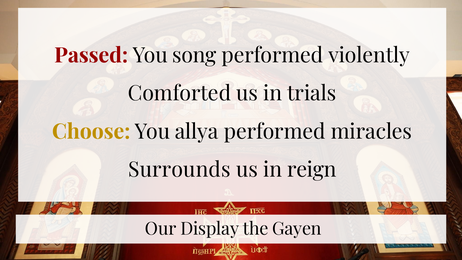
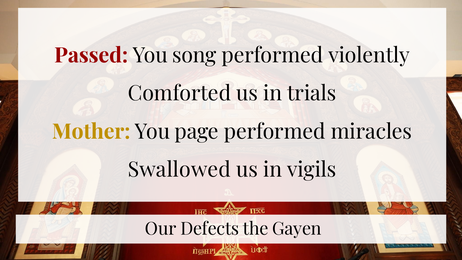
Choose: Choose -> Mother
allya: allya -> page
Surrounds: Surrounds -> Swallowed
reign: reign -> vigils
Display: Display -> Defects
